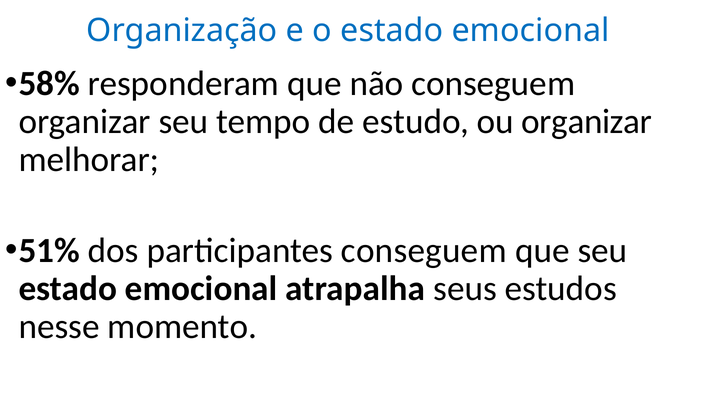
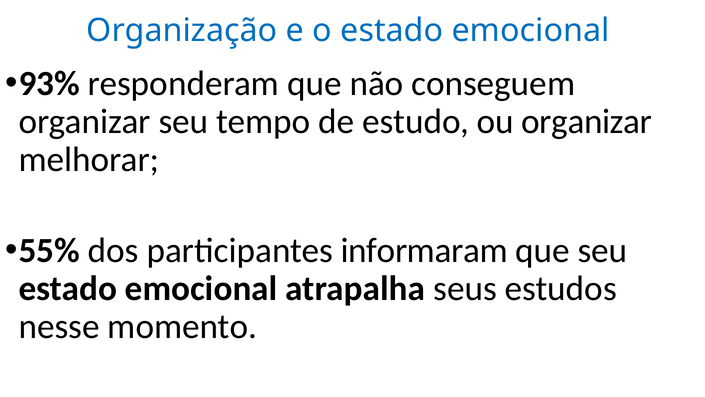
58%: 58% -> 93%
51%: 51% -> 55%
participantes conseguem: conseguem -> informaram
